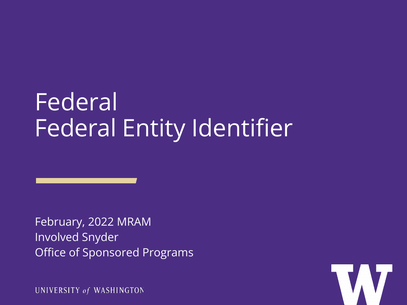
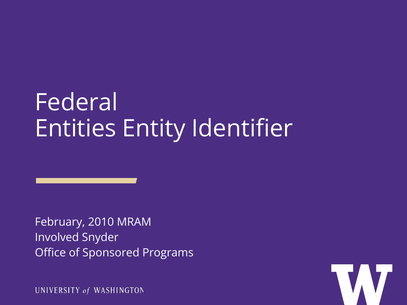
Federal at (76, 129): Federal -> Entities
2022: 2022 -> 2010
